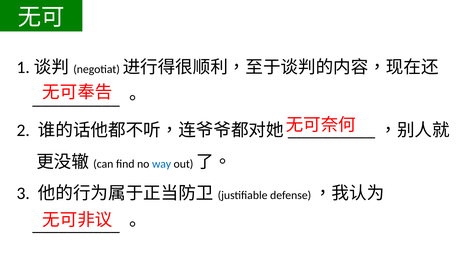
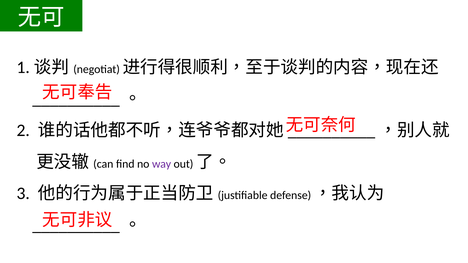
way colour: blue -> purple
